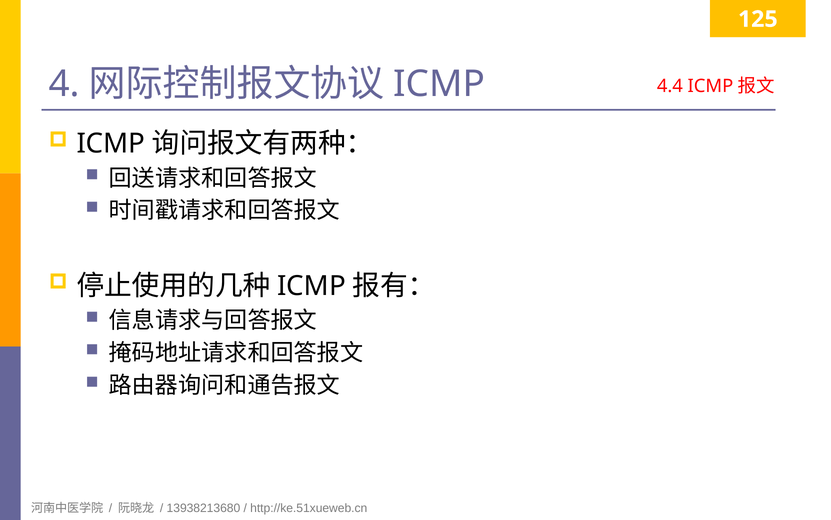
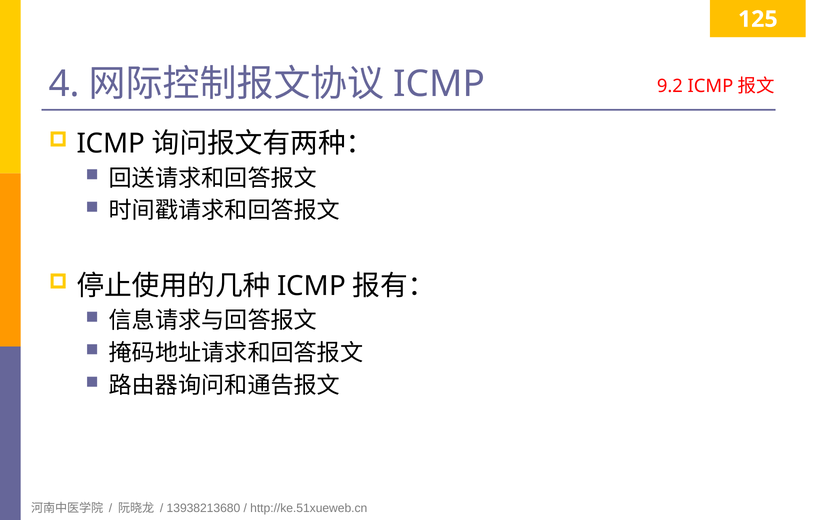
4.4: 4.4 -> 9.2
